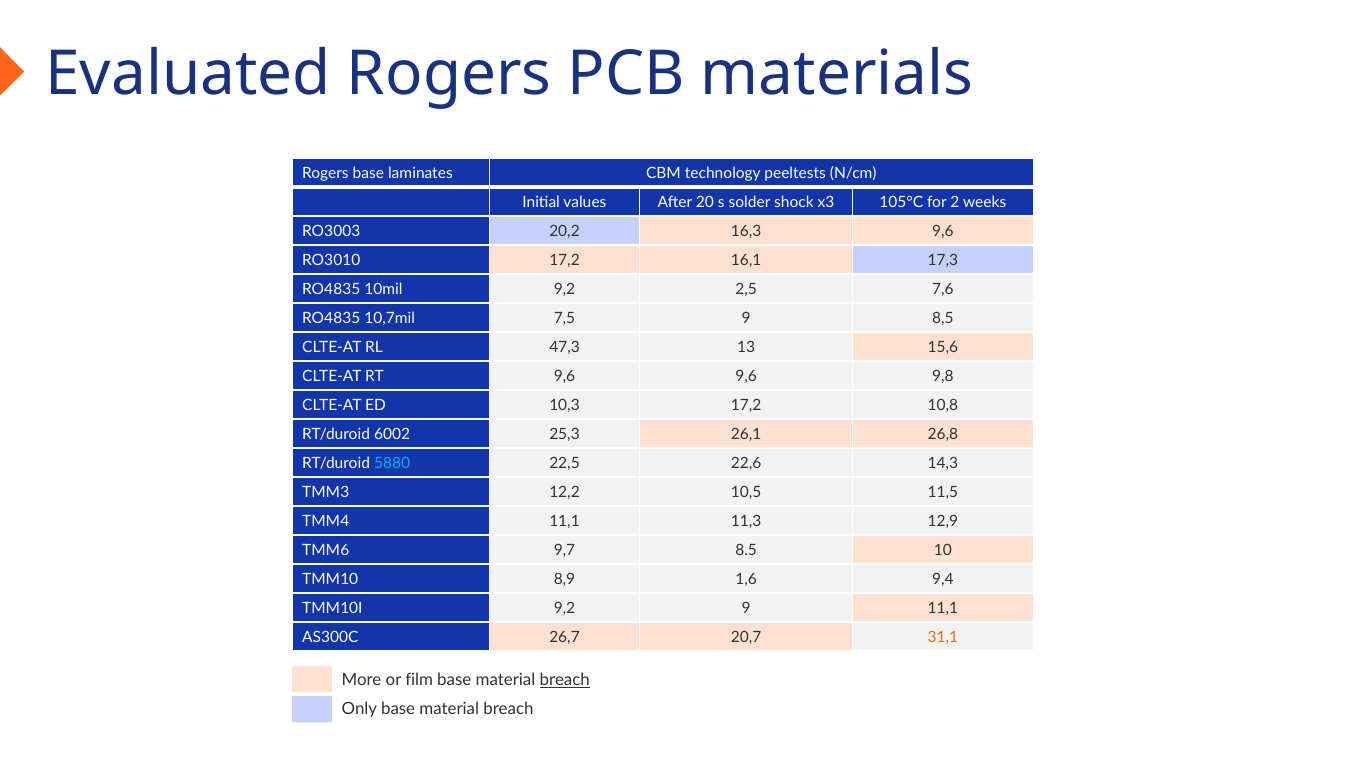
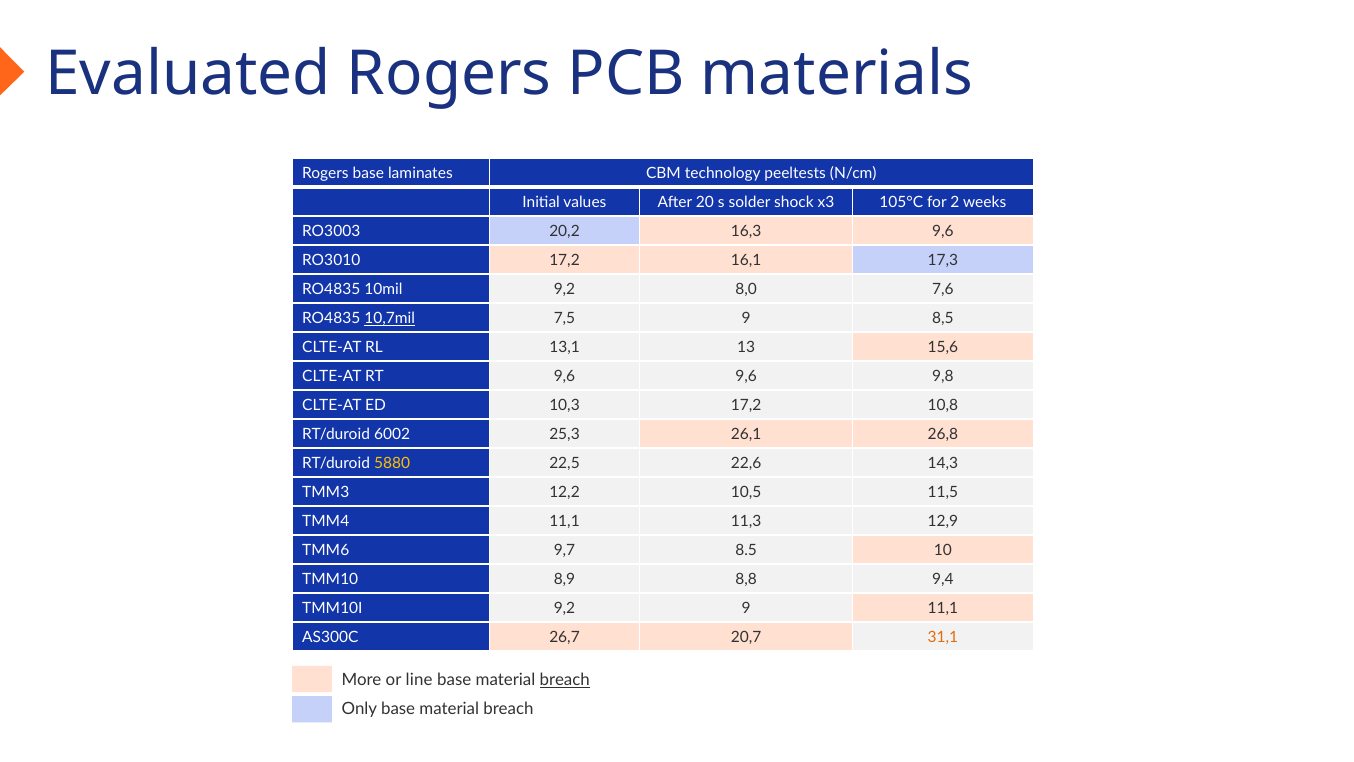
2,5: 2,5 -> 8,0
10,7mil underline: none -> present
47,3: 47,3 -> 13,1
5880 colour: light blue -> yellow
1,6: 1,6 -> 8,8
film: film -> line
